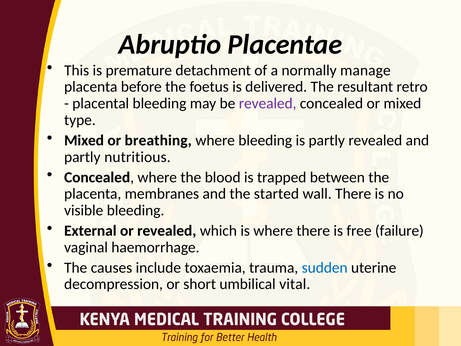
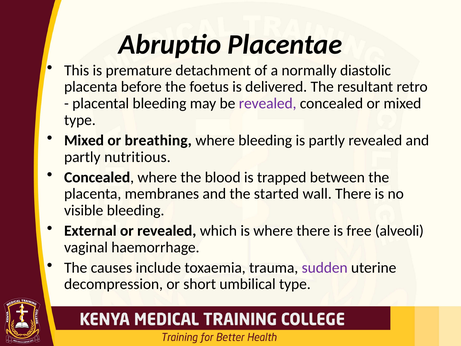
manage: manage -> diastolic
failure: failure -> alveoli
sudden colour: blue -> purple
umbilical vital: vital -> type
